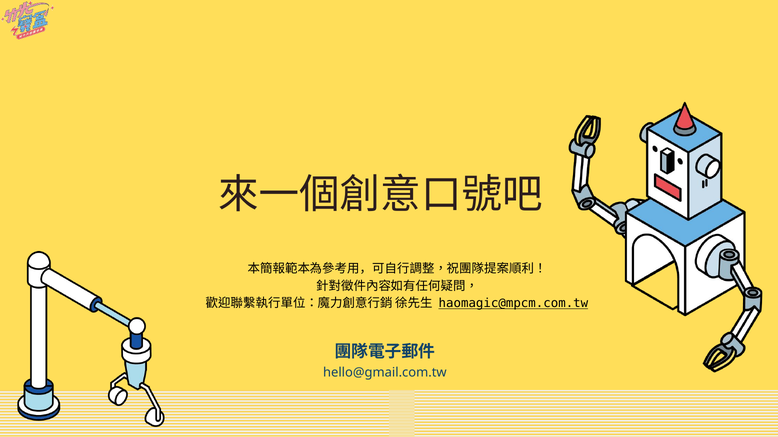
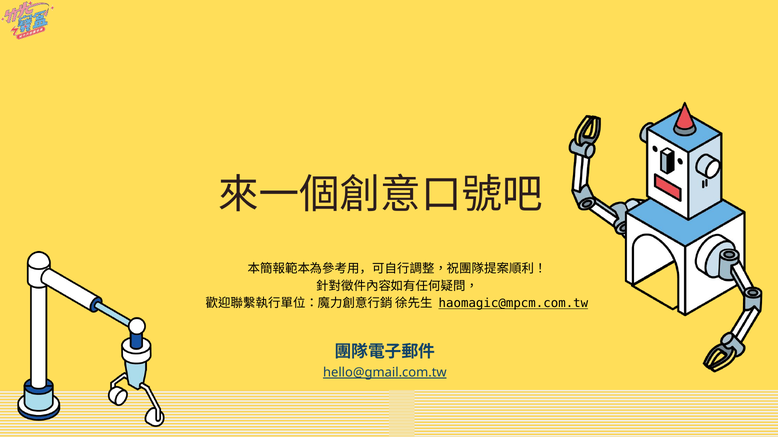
hello@gmail.com.tw underline: none -> present
